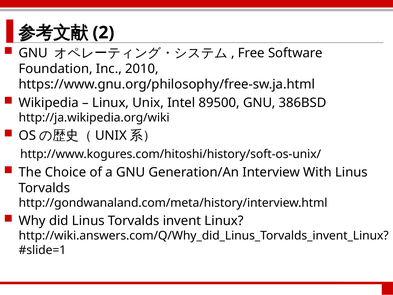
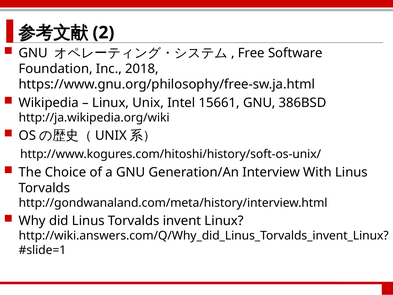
2010: 2010 -> 2018
89500: 89500 -> 15661
